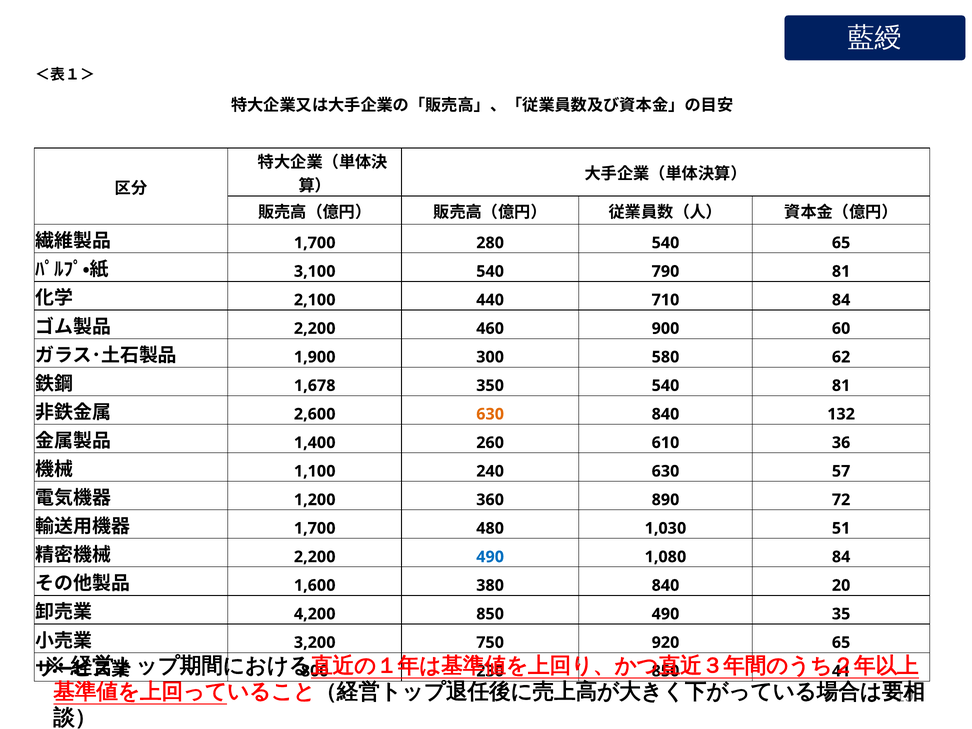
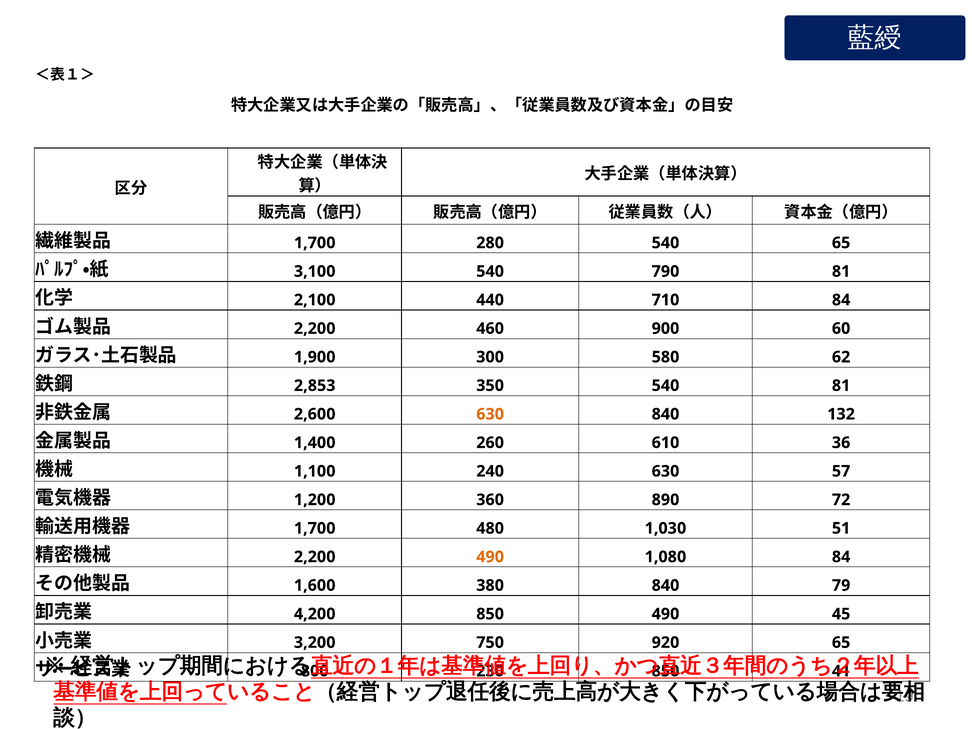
1,678: 1,678 -> 2,853
490 at (490, 557) colour: blue -> orange
20: 20 -> 79
35: 35 -> 45
